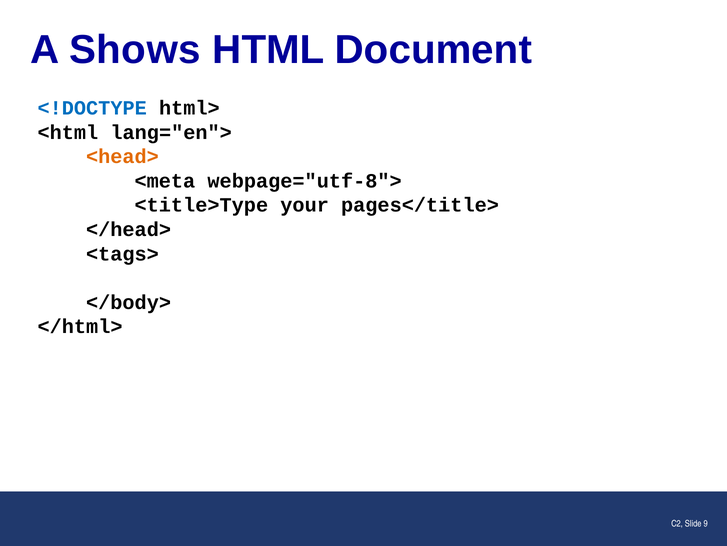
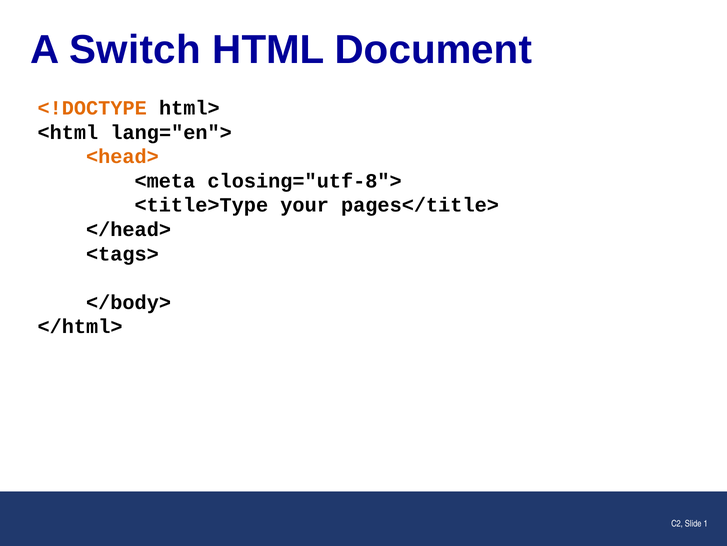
Shows: Shows -> Switch
<!DOCTYPE colour: blue -> orange
webpage="utf-8">: webpage="utf-8"> -> closing="utf-8">
9: 9 -> 1
